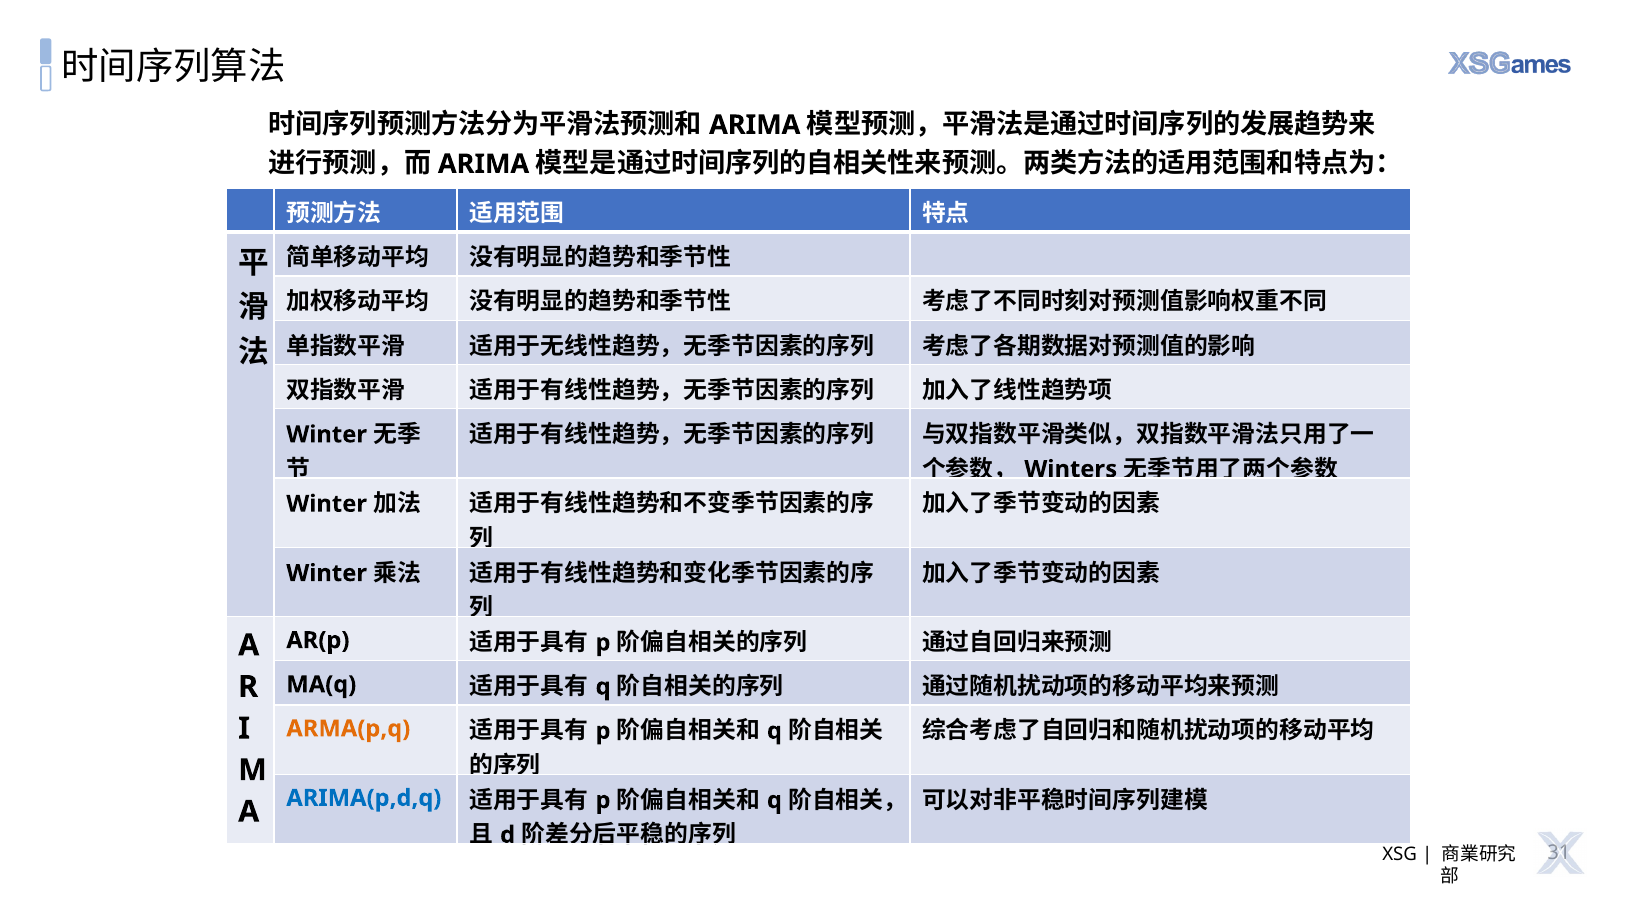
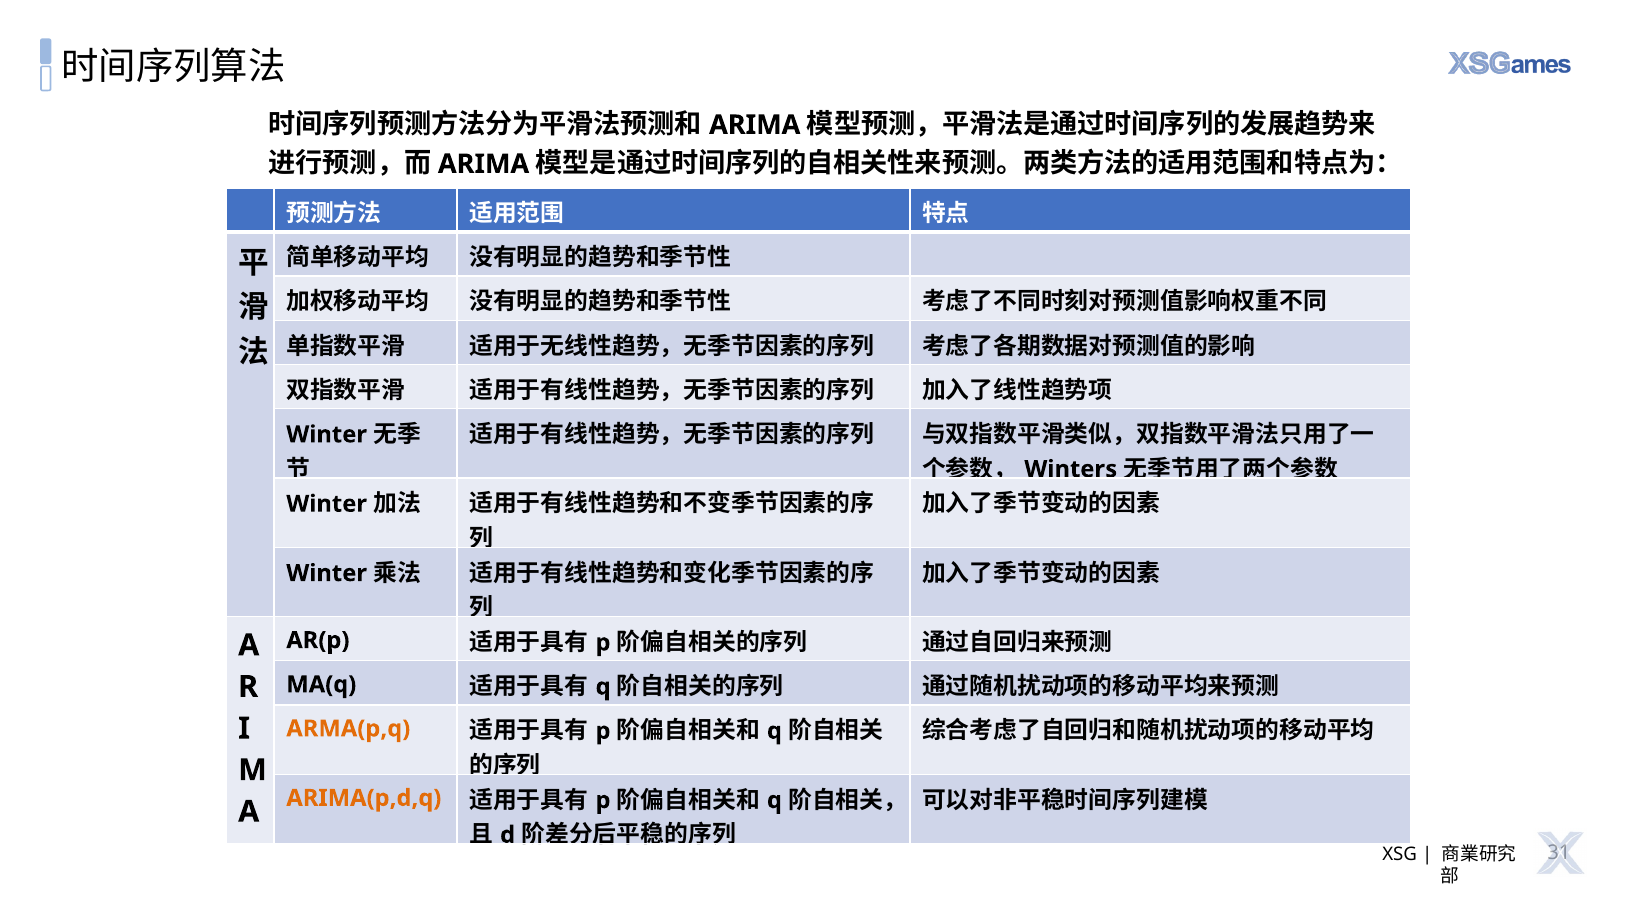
ARIMA(p,d,q colour: blue -> orange
